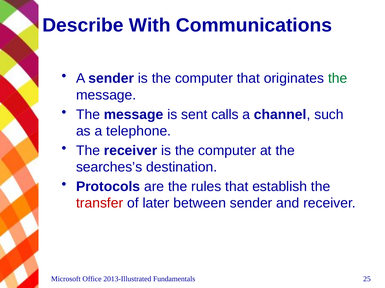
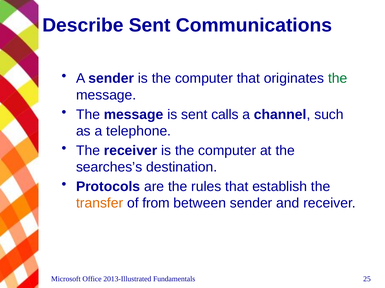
Describe With: With -> Sent
transfer colour: red -> orange
later: later -> from
